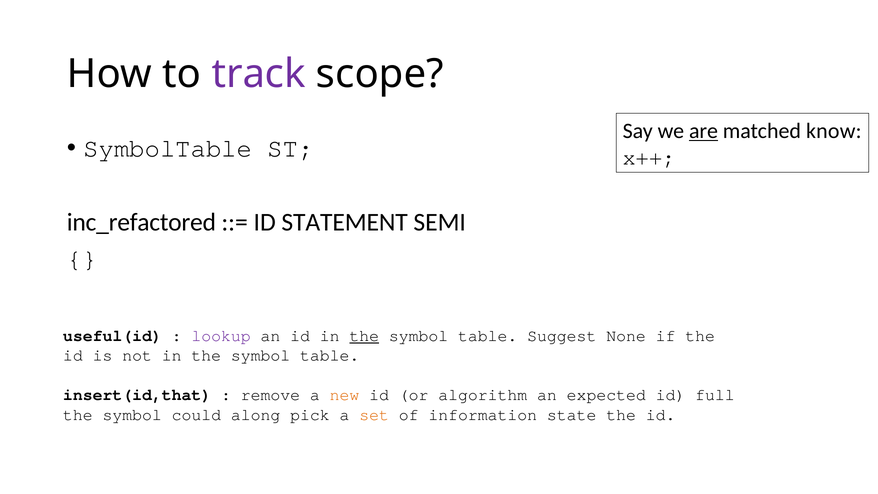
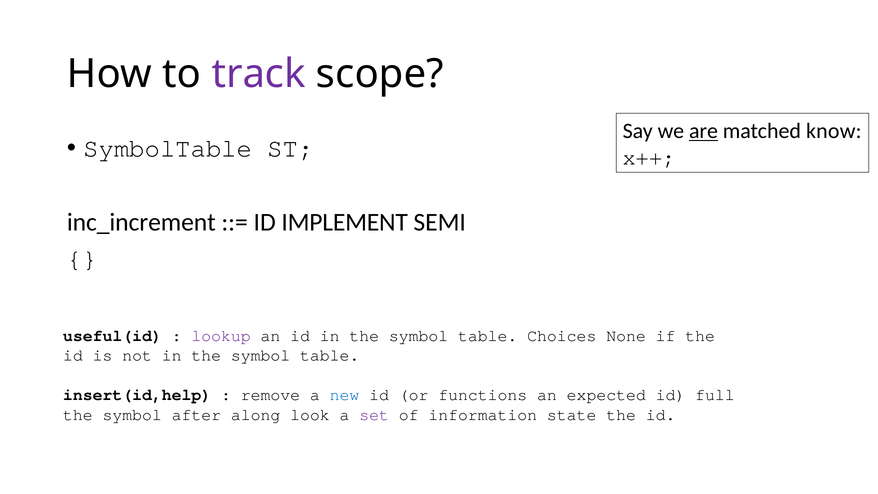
inc_refactored: inc_refactored -> inc_increment
STATEMENT: STATEMENT -> IMPLEMENT
the at (364, 336) underline: present -> none
Suggest: Suggest -> Choices
insert(id,that: insert(id,that -> insert(id,help
new colour: orange -> blue
algorithm: algorithm -> functions
could: could -> after
pick: pick -> look
set colour: orange -> purple
